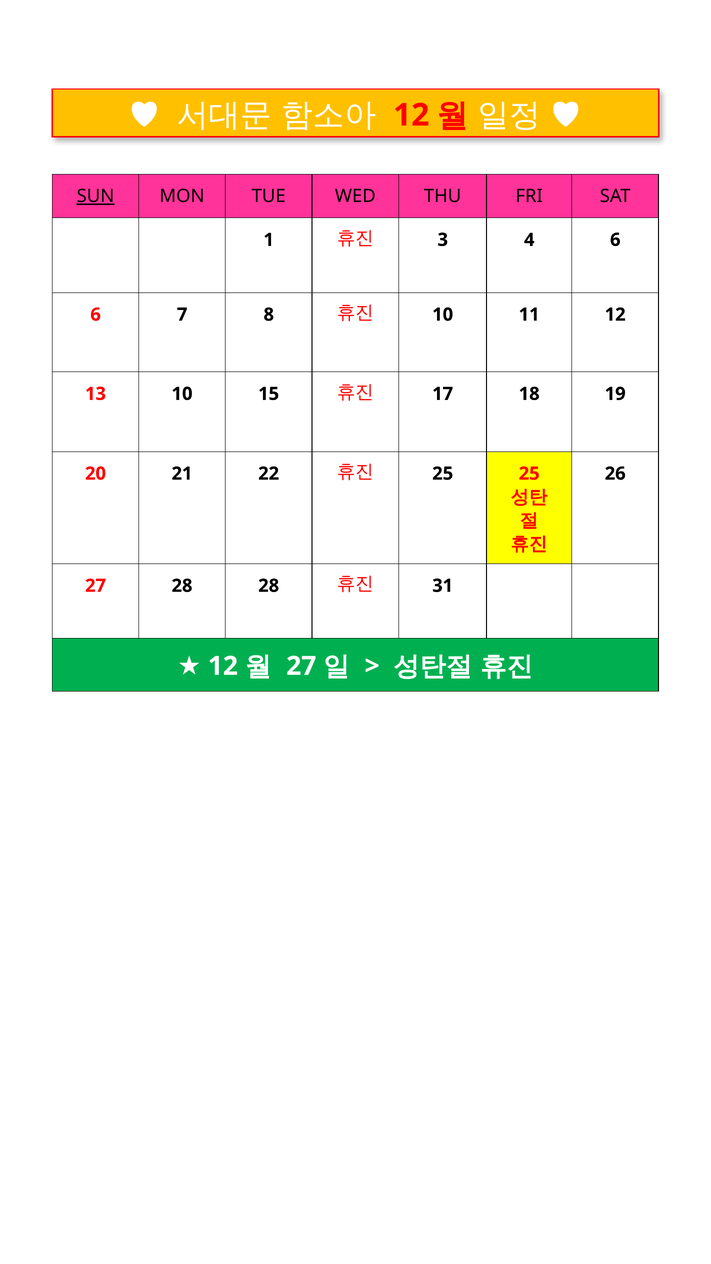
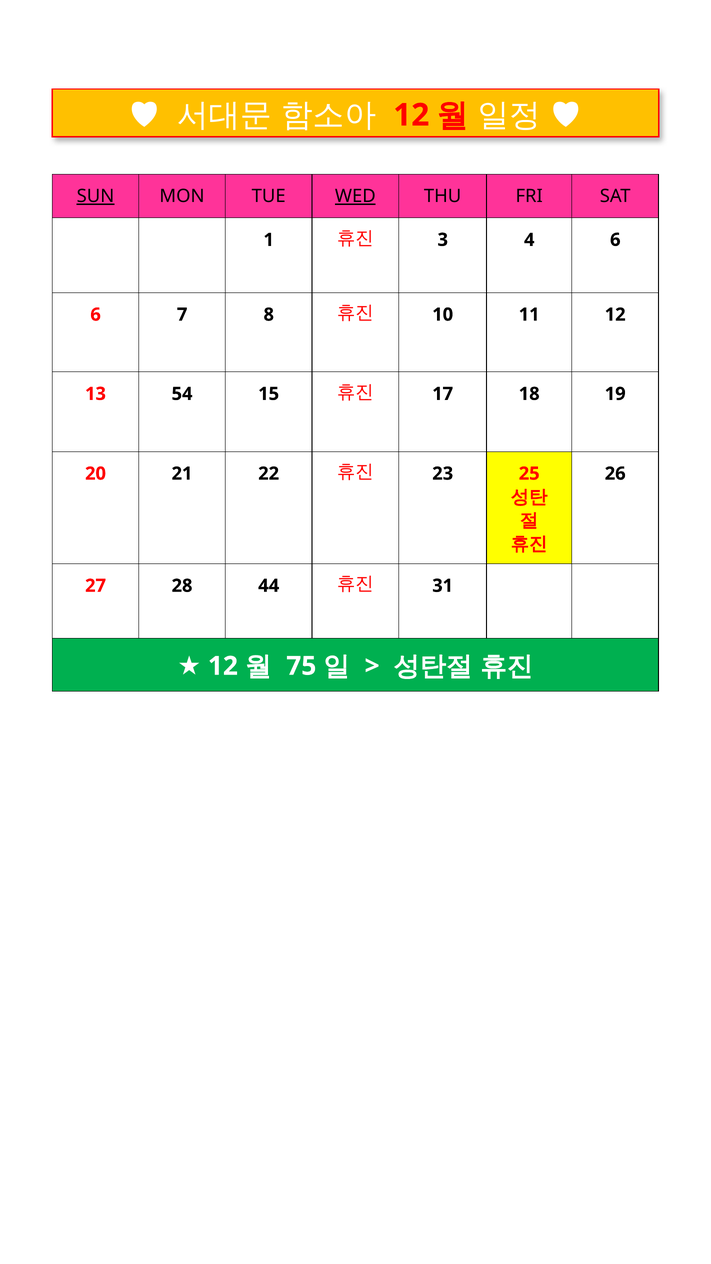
WED underline: none -> present
13 10: 10 -> 54
25 at (443, 474): 25 -> 23
28 28: 28 -> 44
27 at (301, 666): 27 -> 75
